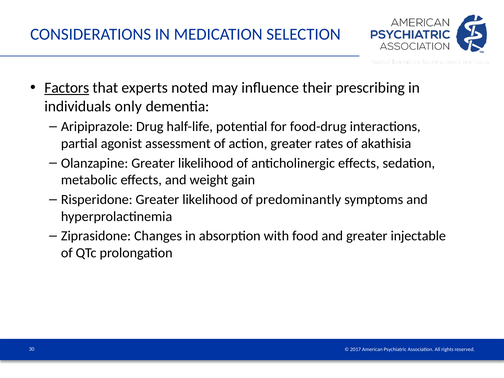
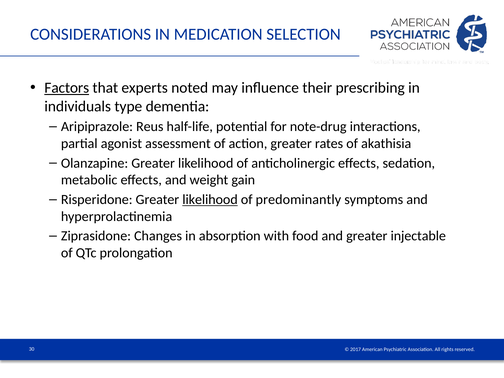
only: only -> type
Drug: Drug -> Reus
food-drug: food-drug -> note-drug
likelihood at (210, 200) underline: none -> present
